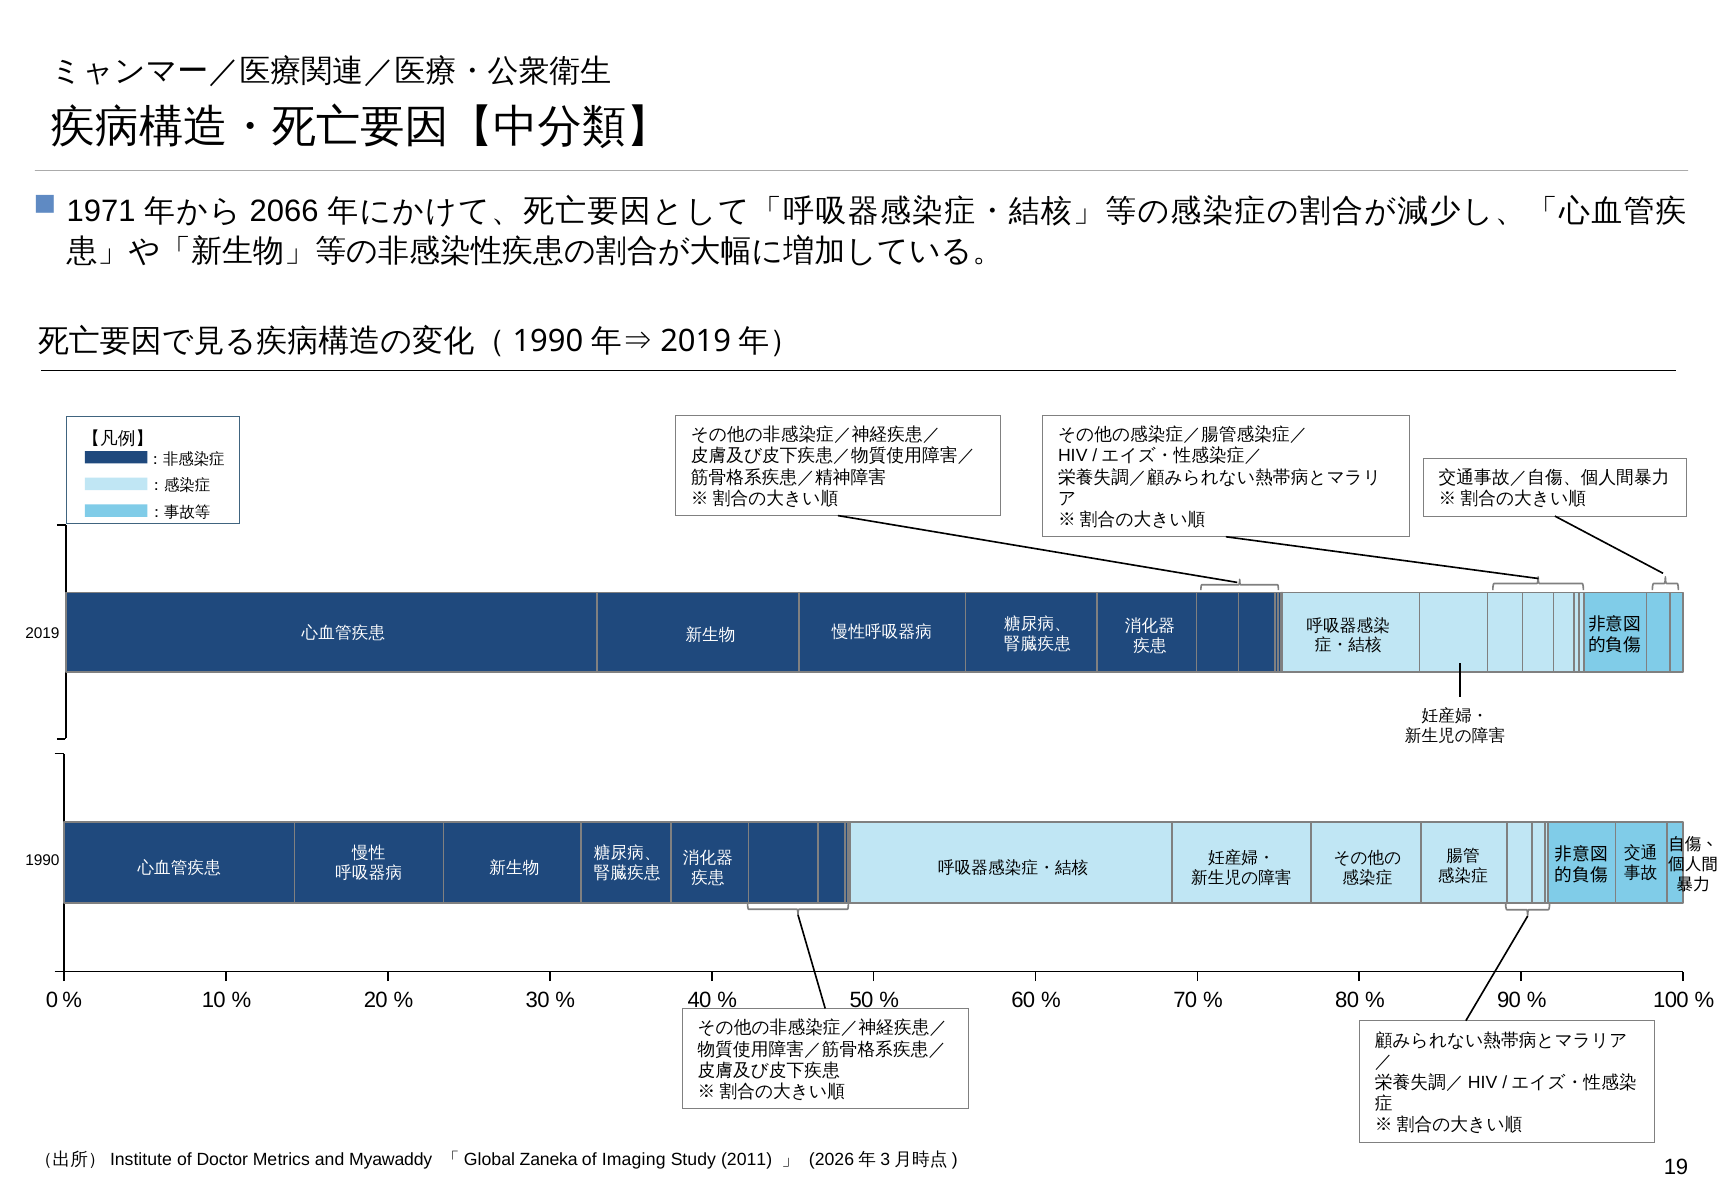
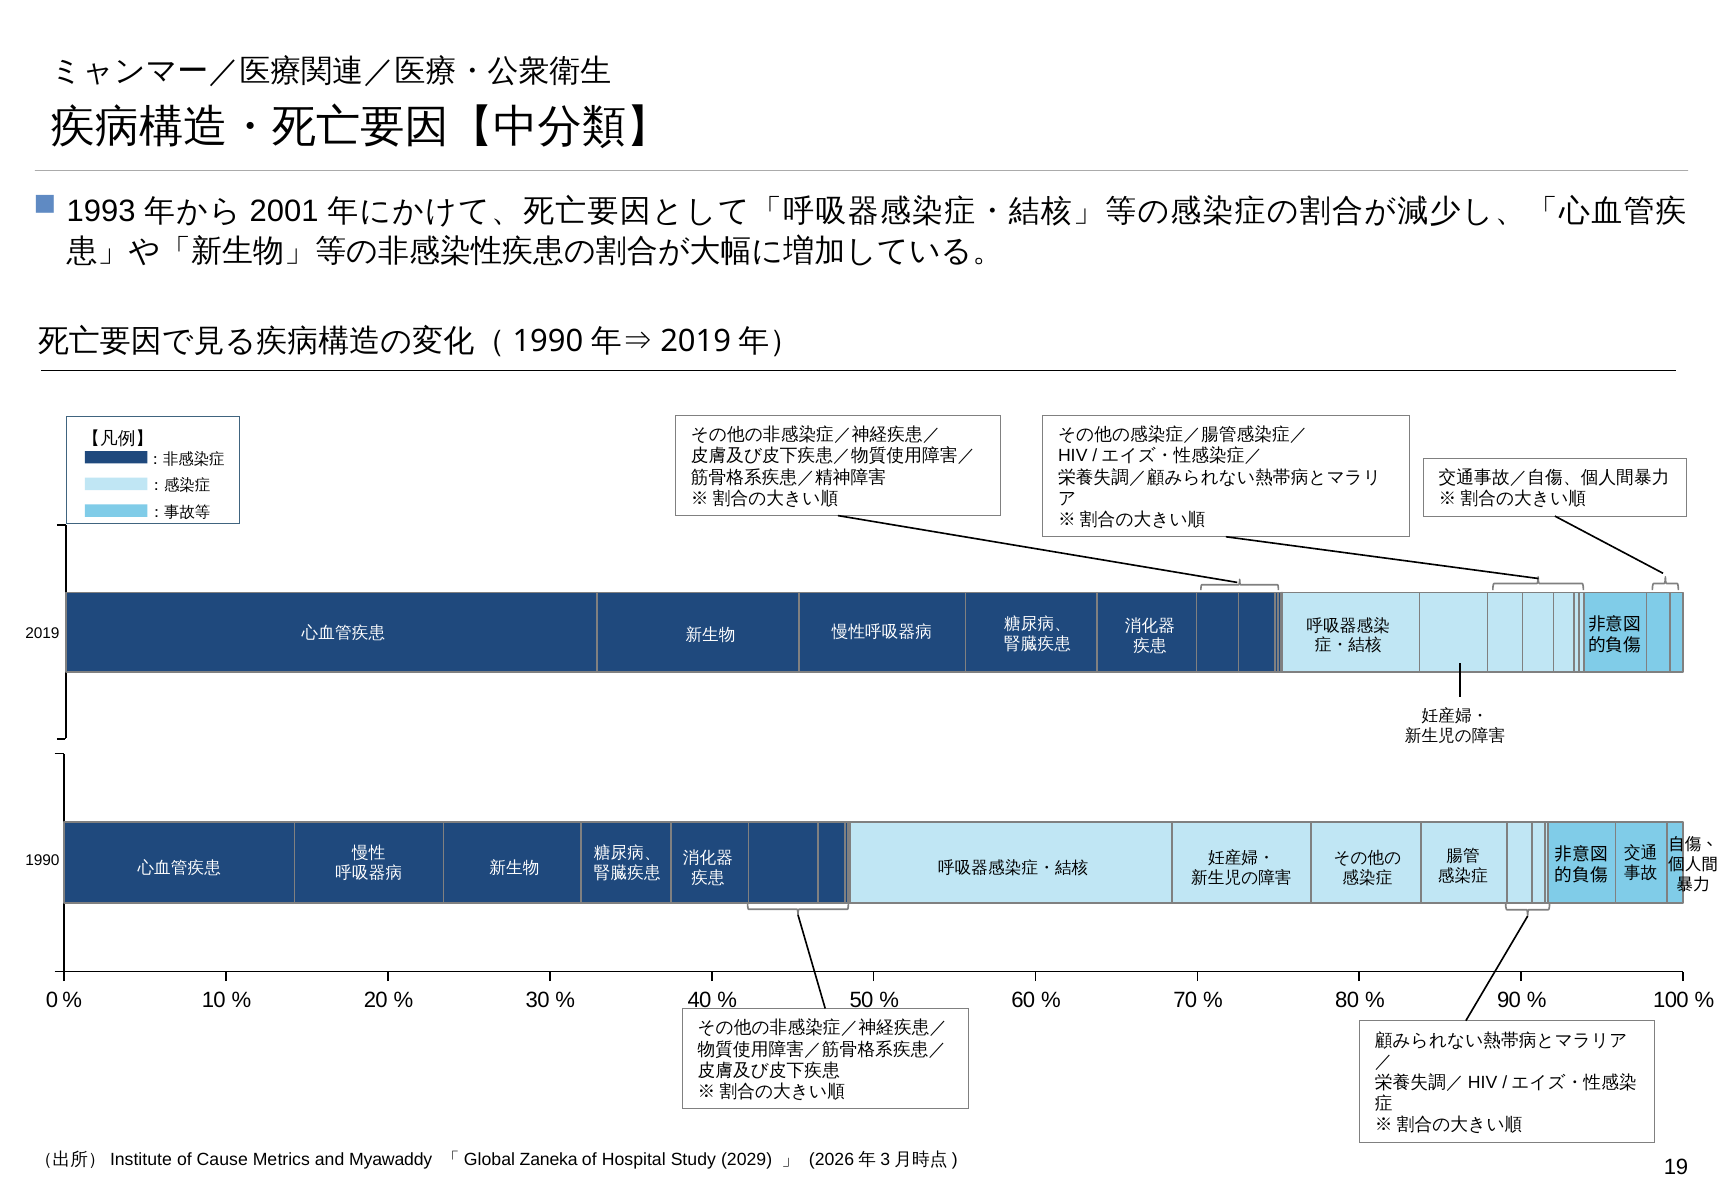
1971: 1971 -> 1993
2066: 2066 -> 2001
Doctor: Doctor -> Cause
Imaging: Imaging -> Hospital
2011: 2011 -> 2029
